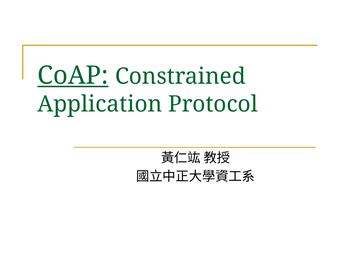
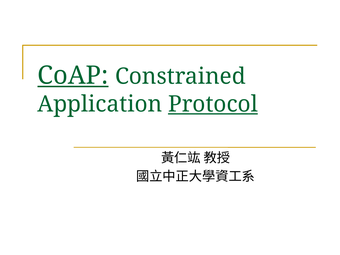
Protocol underline: none -> present
